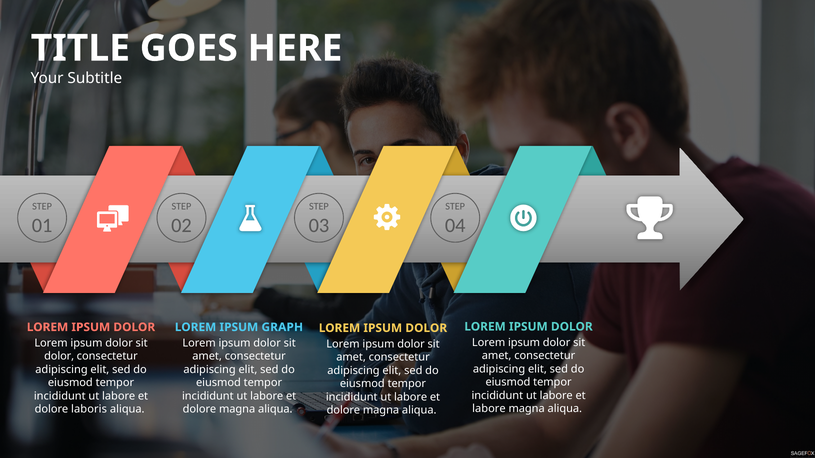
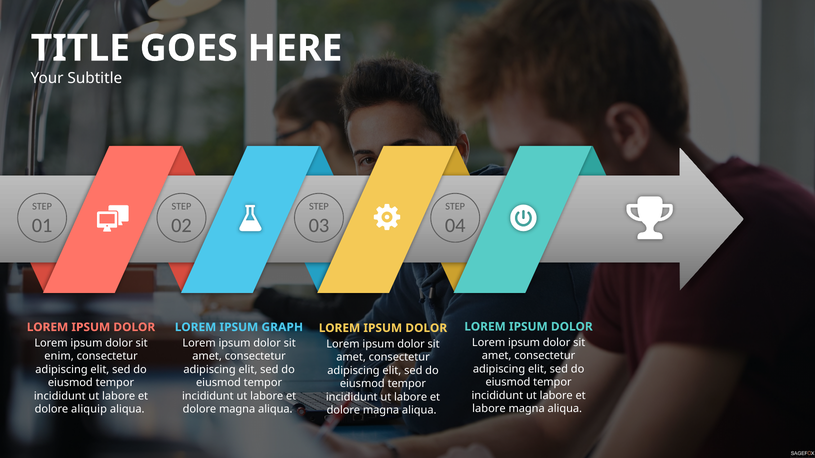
dolor at (59, 357): dolor -> enim
laboris: laboris -> aliquip
